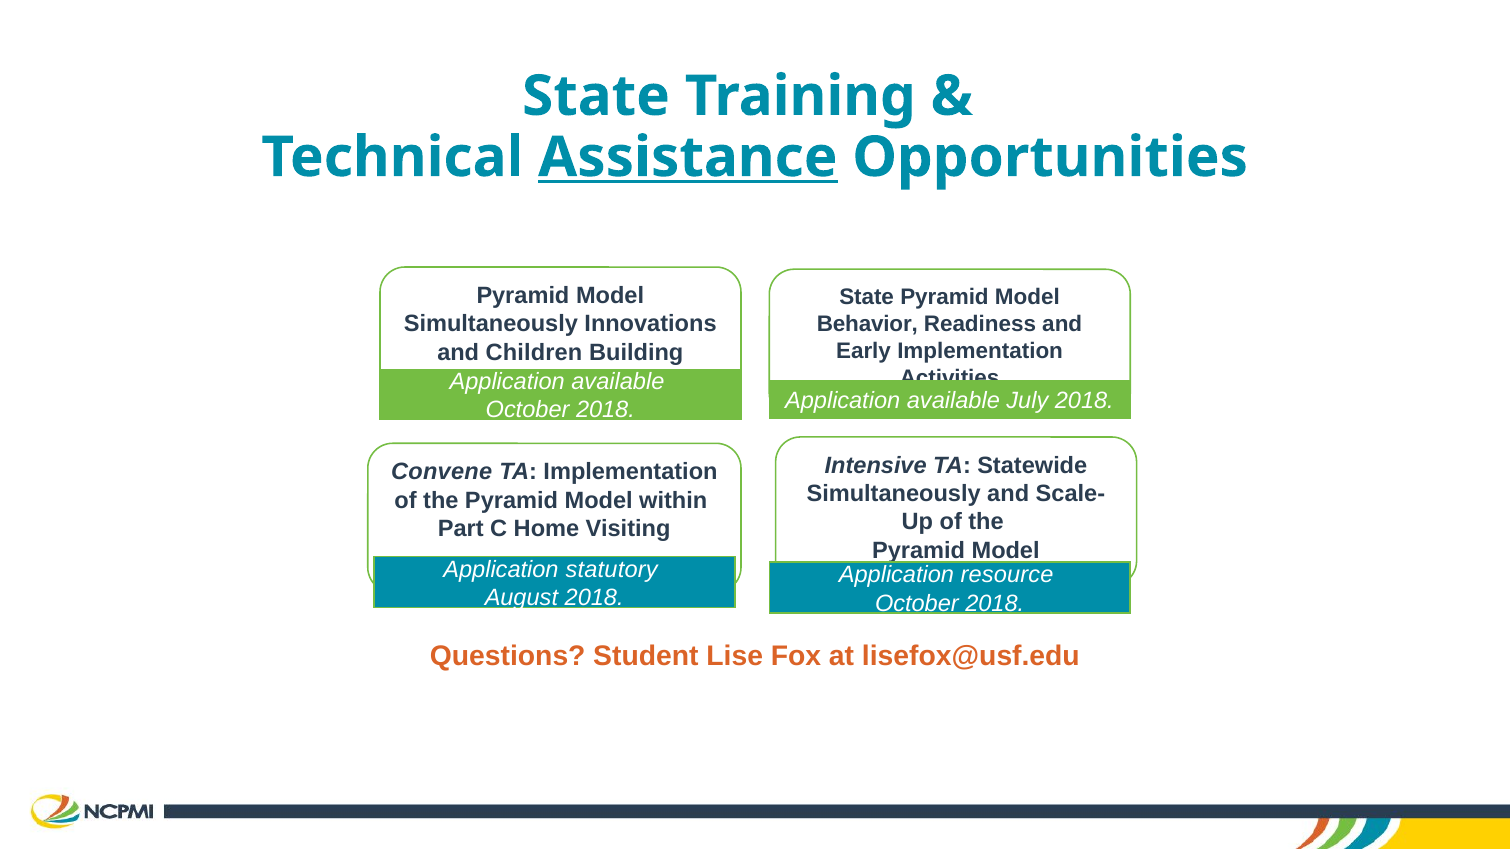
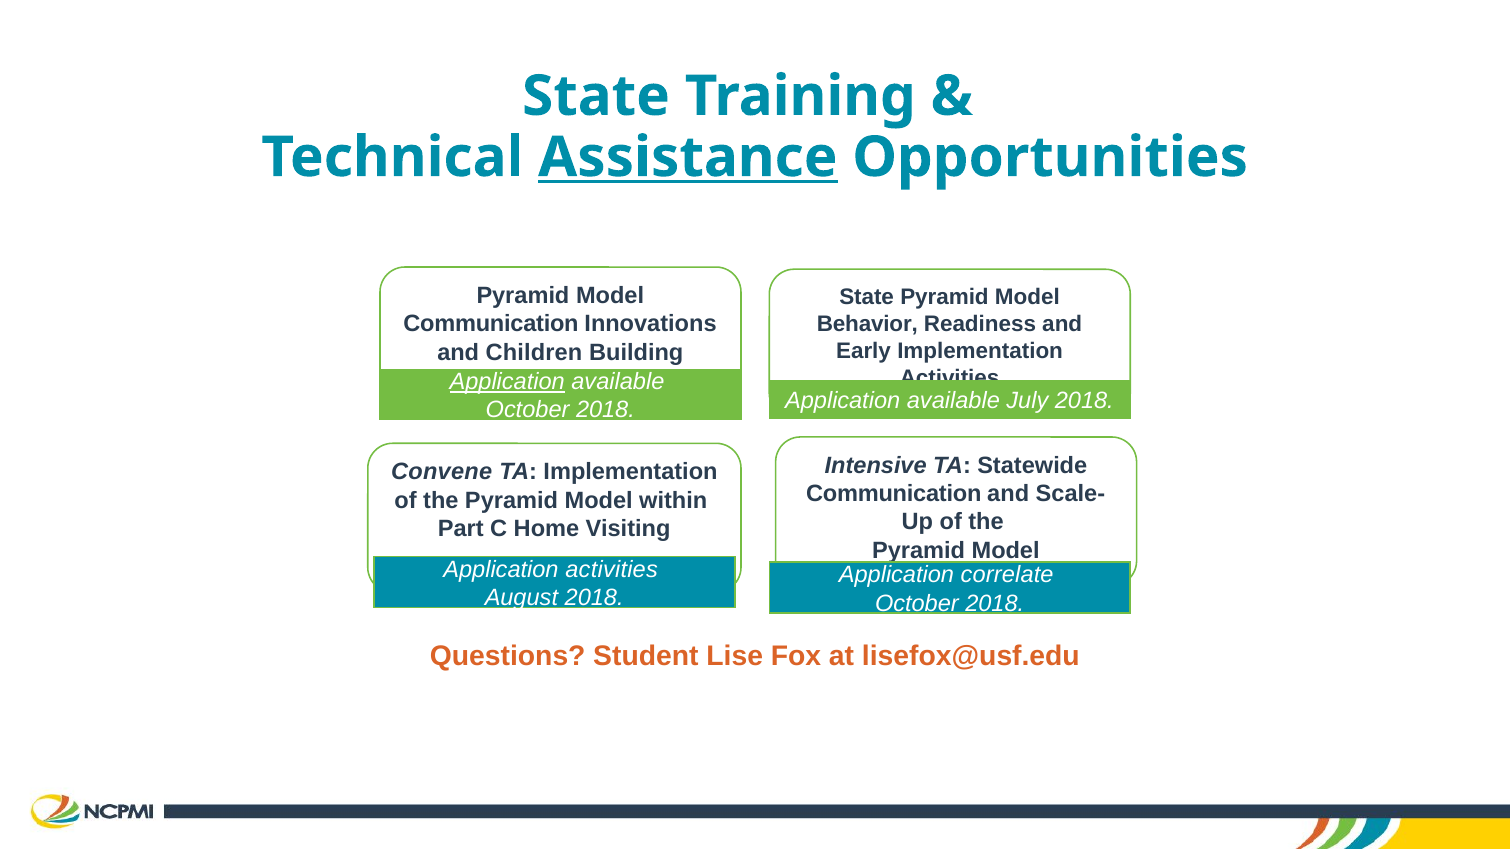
Simultaneously at (491, 324): Simultaneously -> Communication
Application at (507, 382) underline: none -> present
Simultaneously at (894, 494): Simultaneously -> Communication
Application statutory: statutory -> activities
resource: resource -> correlate
